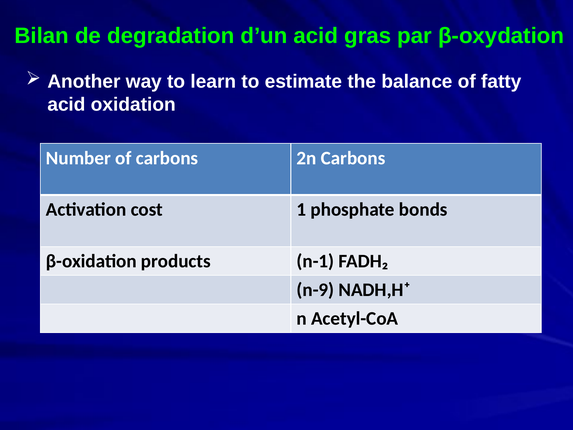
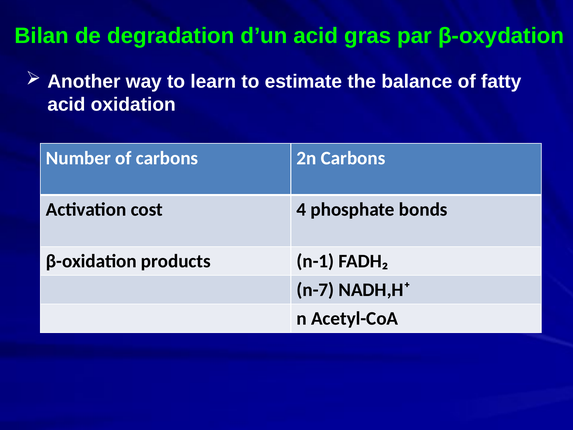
1: 1 -> 4
n-9: n-9 -> n-7
